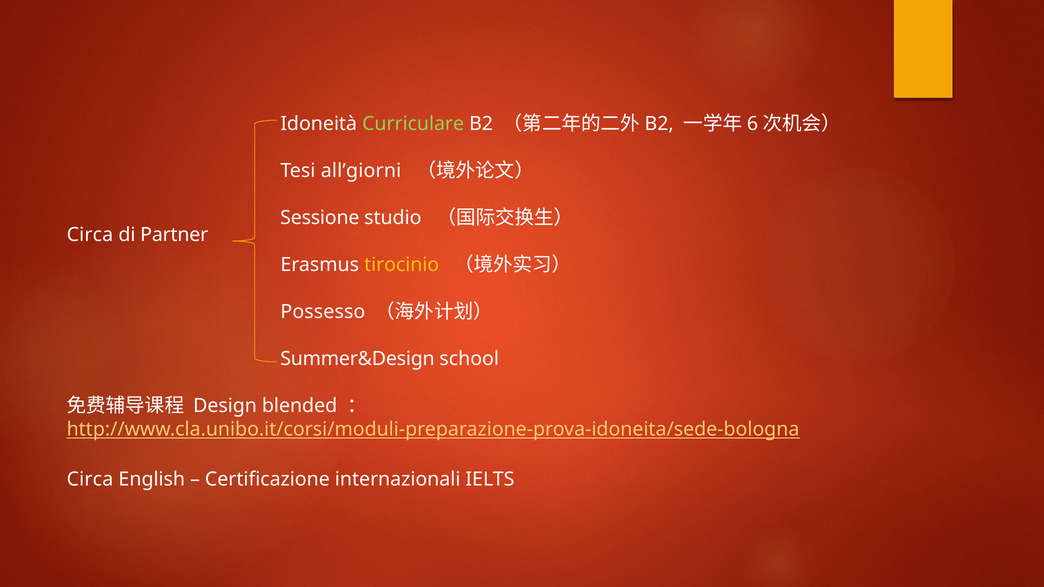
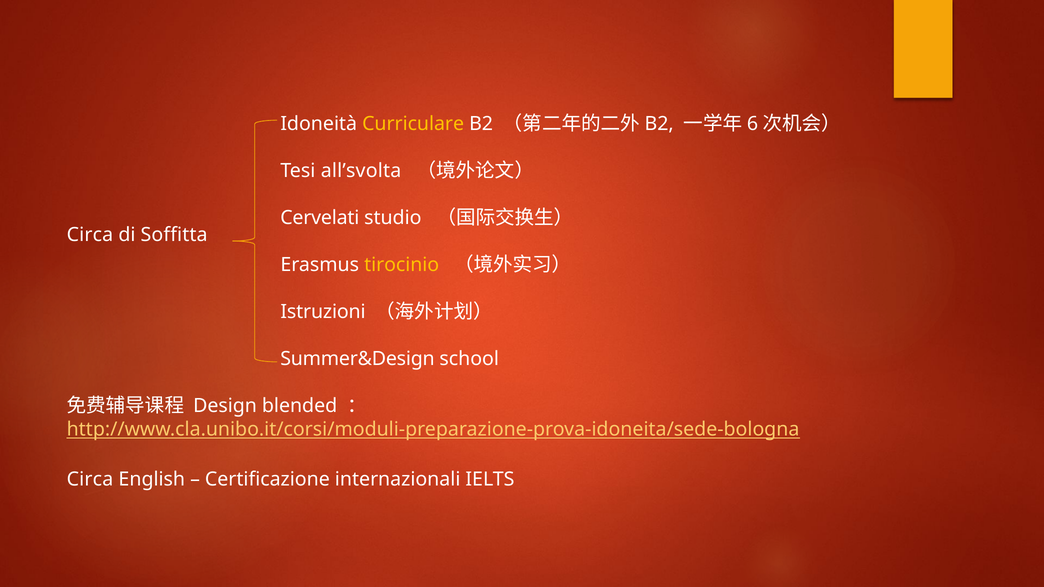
Curriculare colour: light green -> yellow
all’giorni: all’giorni -> all’svolta
Sessione: Sessione -> Cervelati
Partner: Partner -> Soffitta
Possesso: Possesso -> Istruzioni
